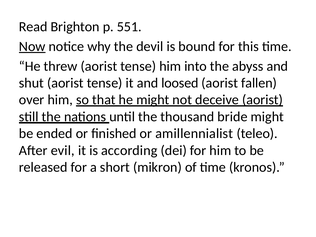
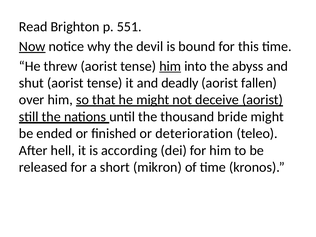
him at (170, 66) underline: none -> present
loosed: loosed -> deadly
amillennialist: amillennialist -> deterioration
evil: evil -> hell
